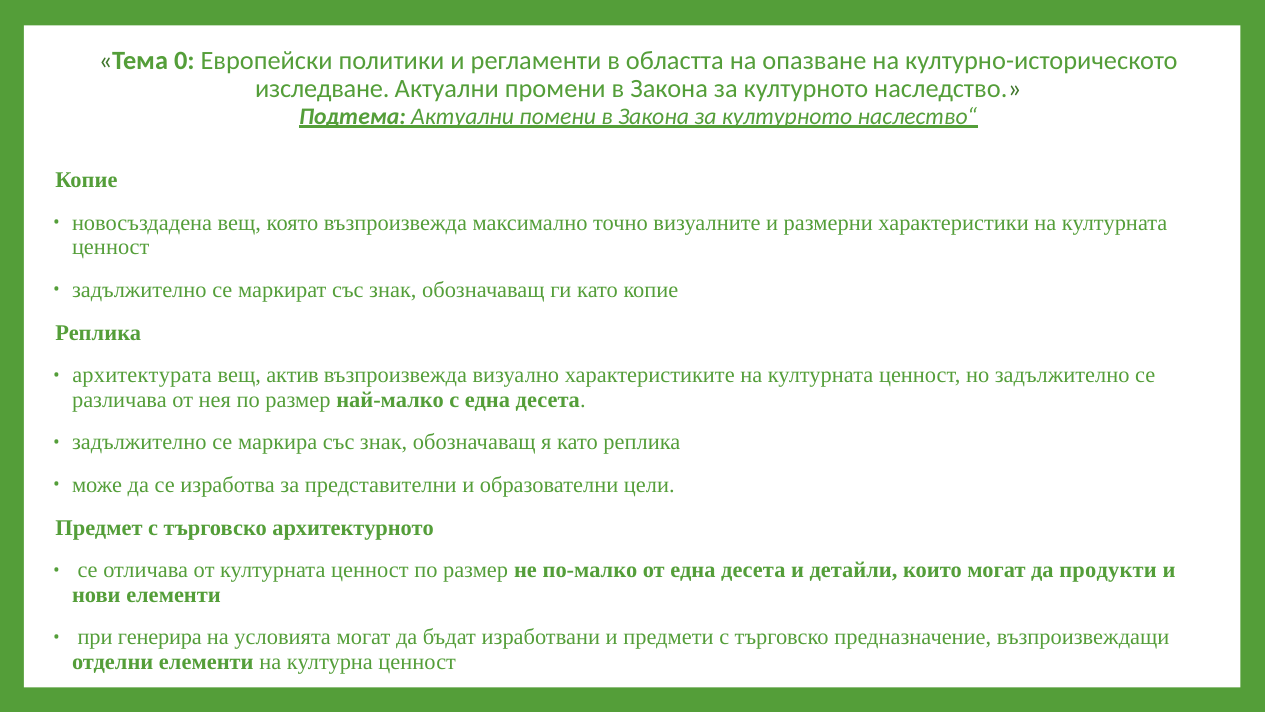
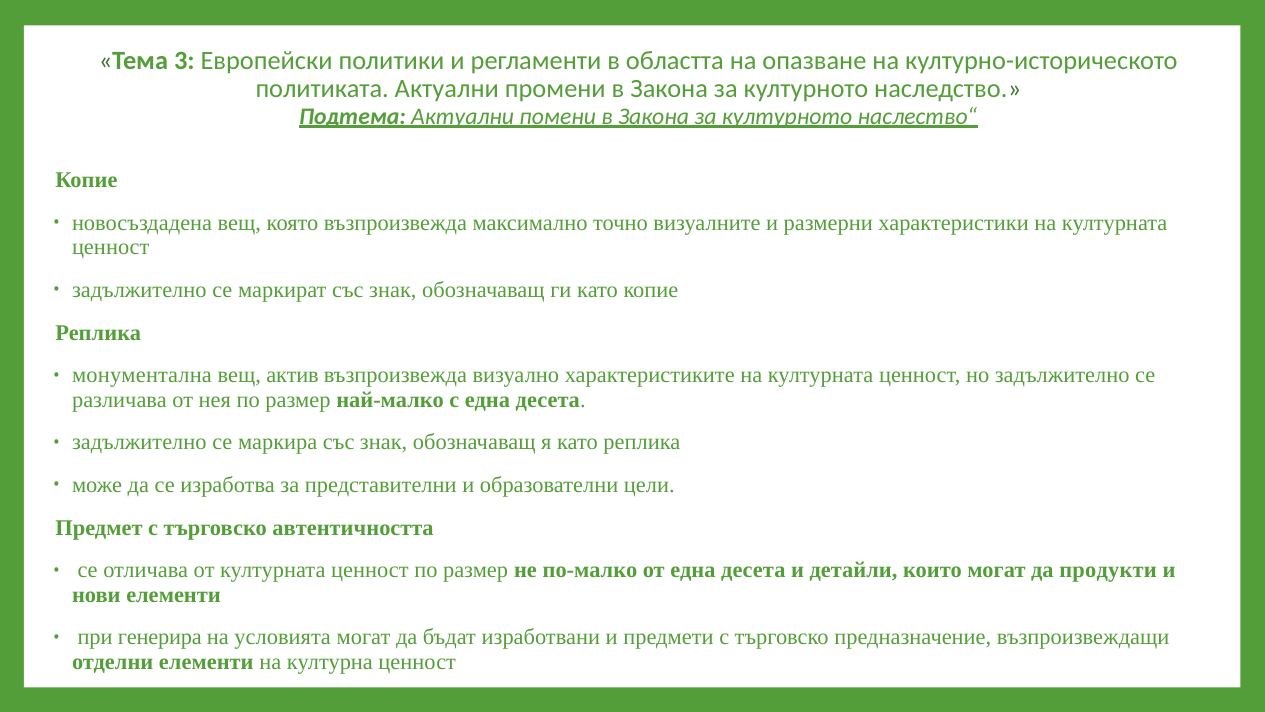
0: 0 -> 3
изследване: изследване -> политиката
архитектурата: архитектурата -> монументална
архитектурното: архитектурното -> автентичността
